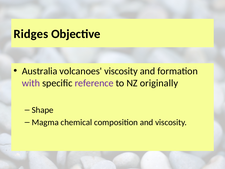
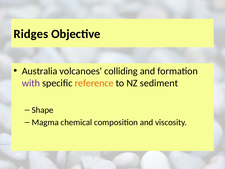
volcanoes viscosity: viscosity -> colliding
reference colour: purple -> orange
originally: originally -> sediment
